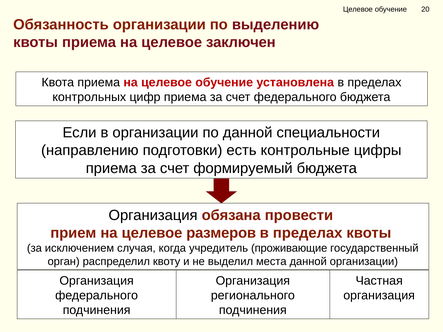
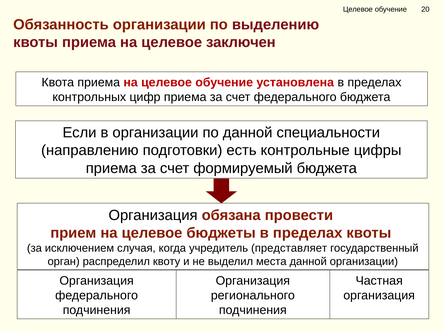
размеров: размеров -> бюджеты
проживающие: проживающие -> представляет
